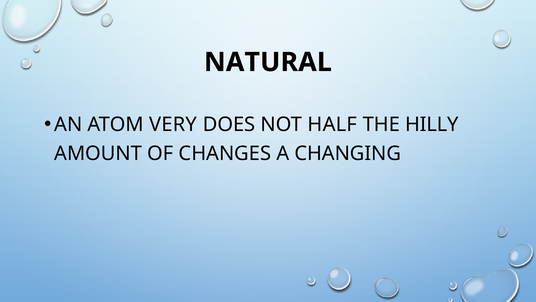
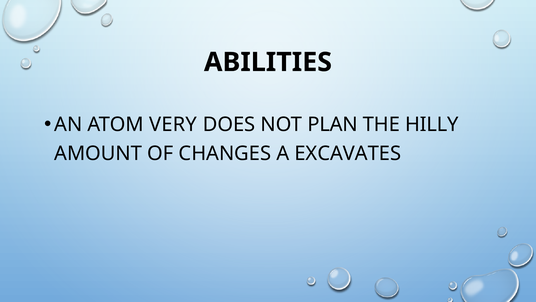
NATURAL: NATURAL -> ABILITIES
HALF: HALF -> PLAN
CHANGING: CHANGING -> EXCAVATES
